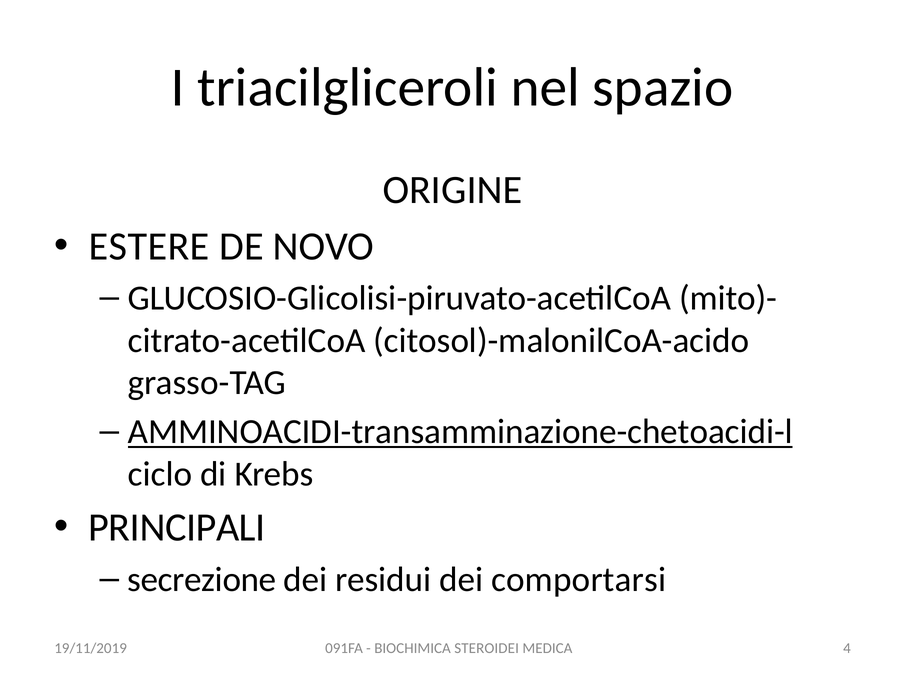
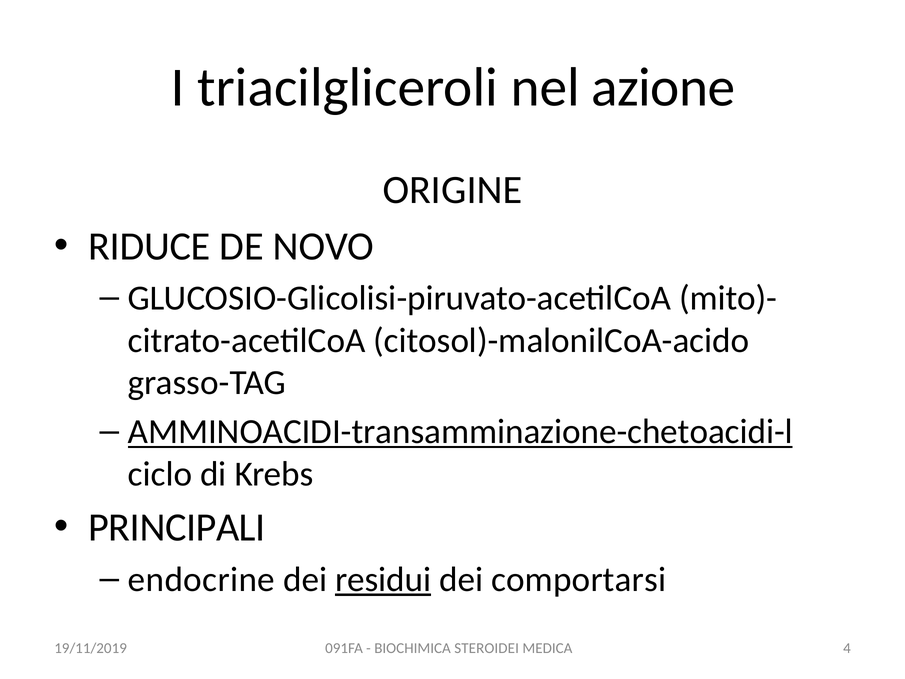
spazio: spazio -> azione
ESTERE: ESTERE -> RIDUCE
secrezione: secrezione -> endocrine
residui underline: none -> present
